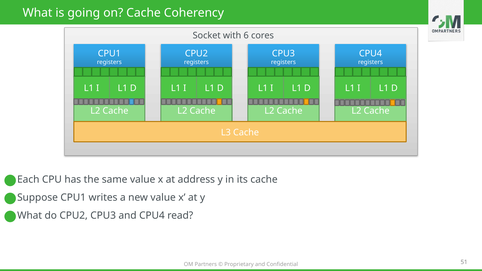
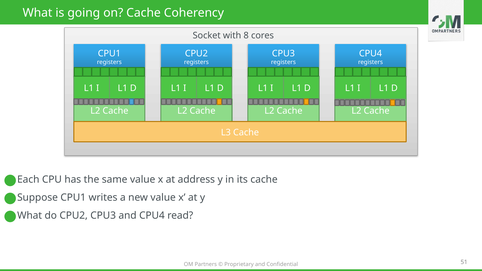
6: 6 -> 8
